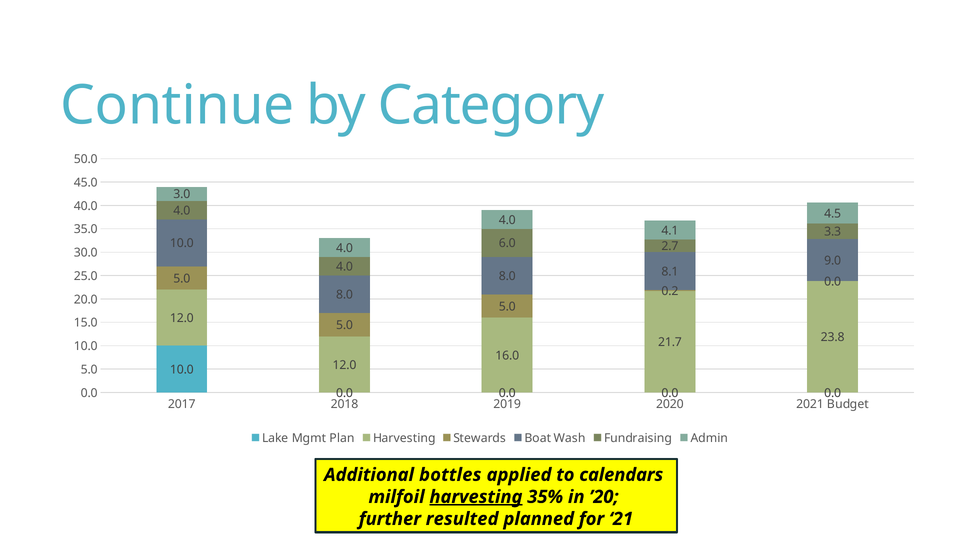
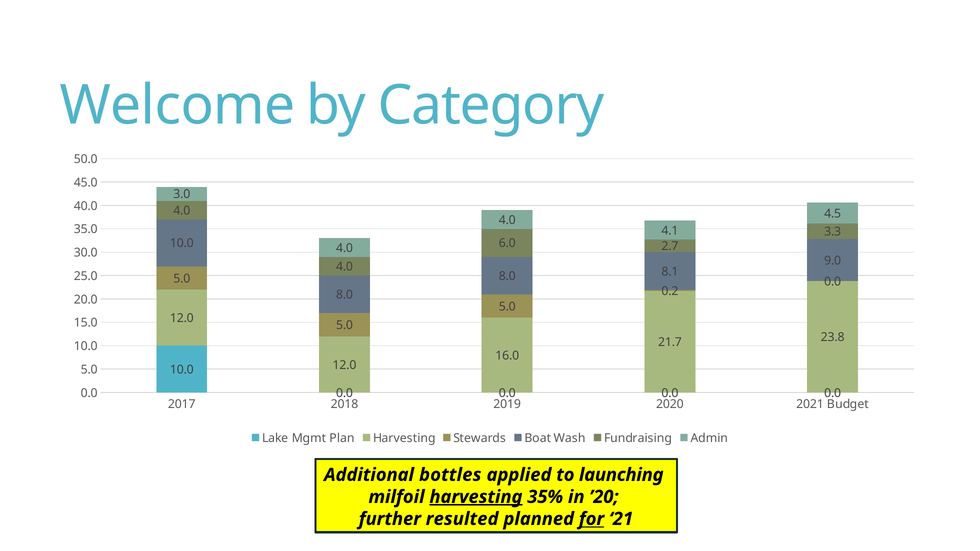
Continue: Continue -> Welcome
calendars: calendars -> launching
for underline: none -> present
